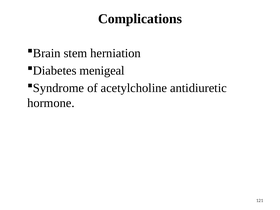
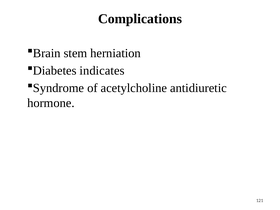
menigeal: menigeal -> indicates
